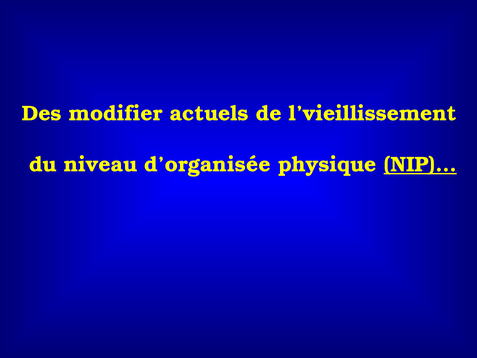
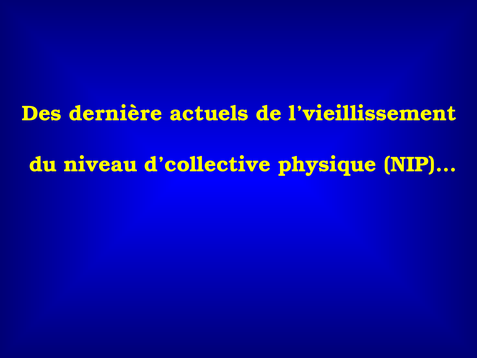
modifier: modifier -> dernière
d’organisée: d’organisée -> d’collective
NIP)… underline: present -> none
